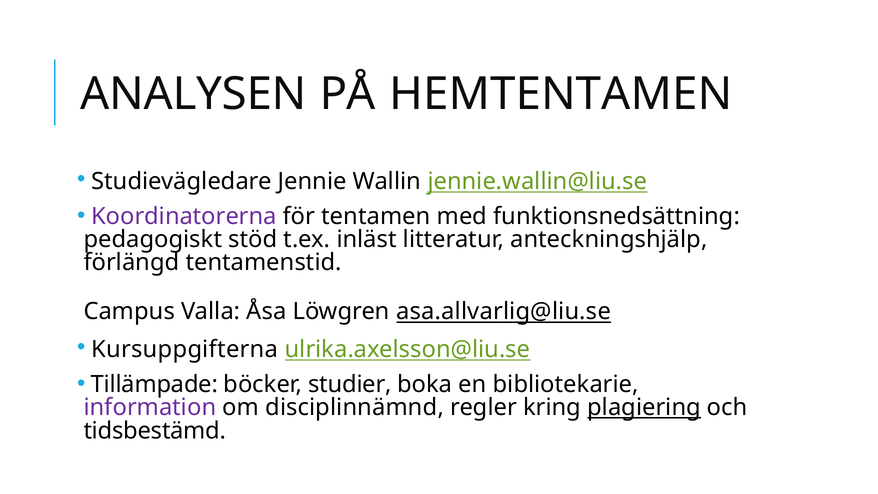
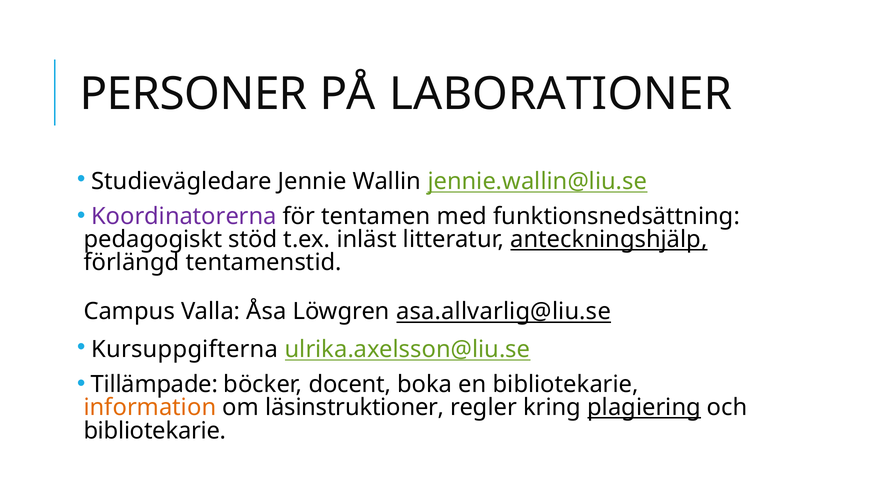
ANALYSEN: ANALYSEN -> PERSONER
HEMTENTAMEN: HEMTENTAMEN -> LABORATIONER
anteckningshjälp underline: none -> present
studier: studier -> docent
information colour: purple -> orange
disciplinnämnd: disciplinnämnd -> läsinstruktioner
tidsbestämd at (155, 431): tidsbestämd -> bibliotekarie
